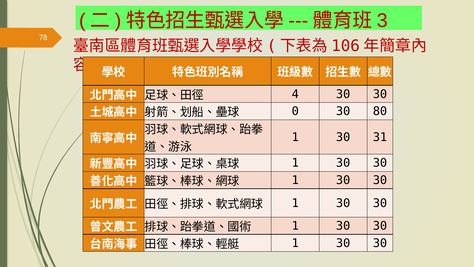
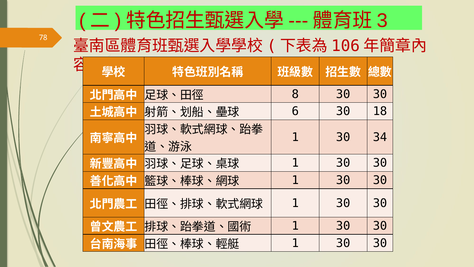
4: 4 -> 8
0: 0 -> 6
80: 80 -> 18
31: 31 -> 34
